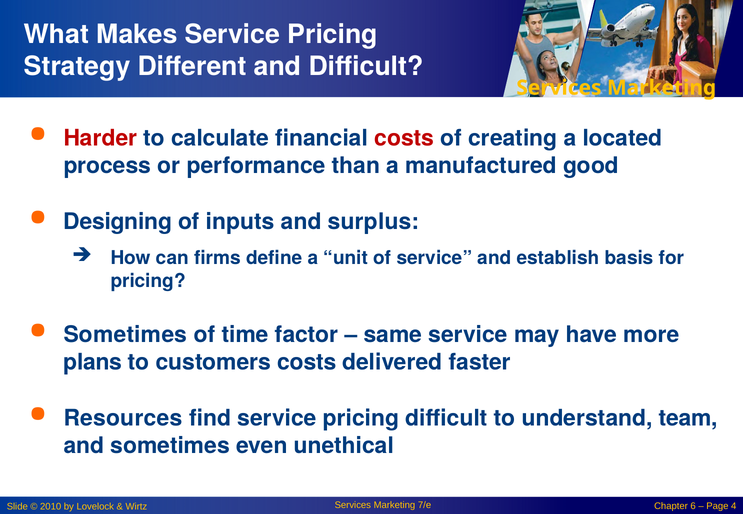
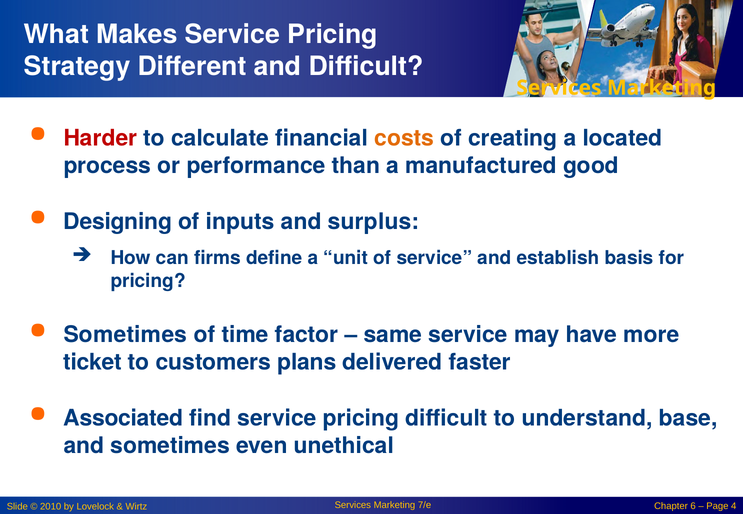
costs at (404, 139) colour: red -> orange
plans: plans -> ticket
customers costs: costs -> plans
Resources: Resources -> Associated
team: team -> base
